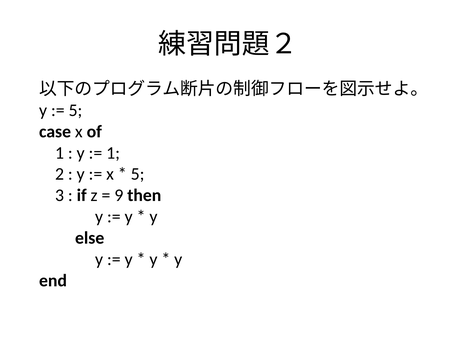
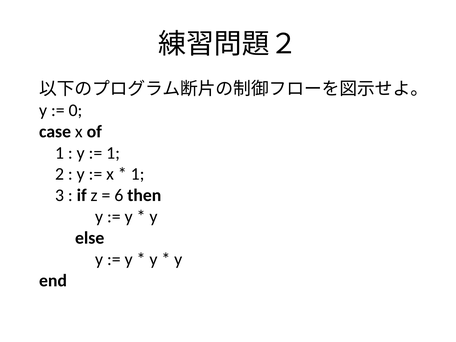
5 at (75, 110): 5 -> 0
5 at (138, 174): 5 -> 1
9: 9 -> 6
